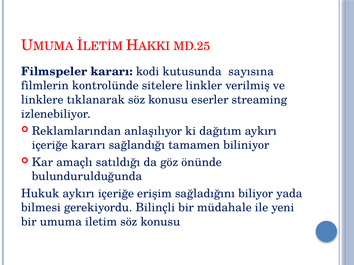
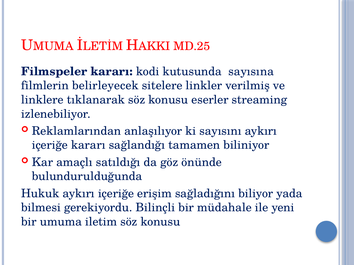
kontrolünde: kontrolünde -> belirleyecek
dağıtım: dağıtım -> sayısını
